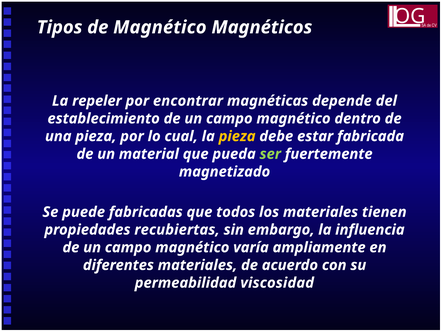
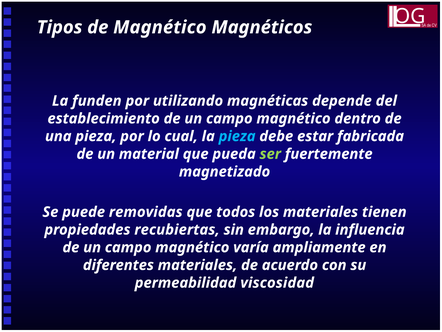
repeler: repeler -> funden
encontrar: encontrar -> utilizando
pieza at (237, 136) colour: yellow -> light blue
fabricadas: fabricadas -> removidas
